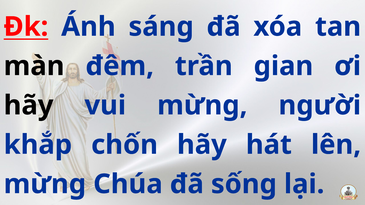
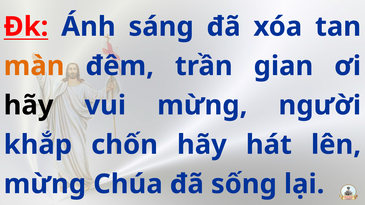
màn colour: black -> orange
